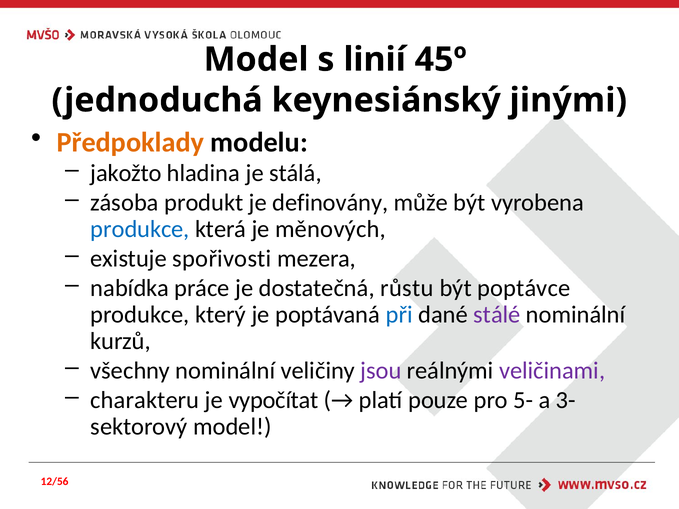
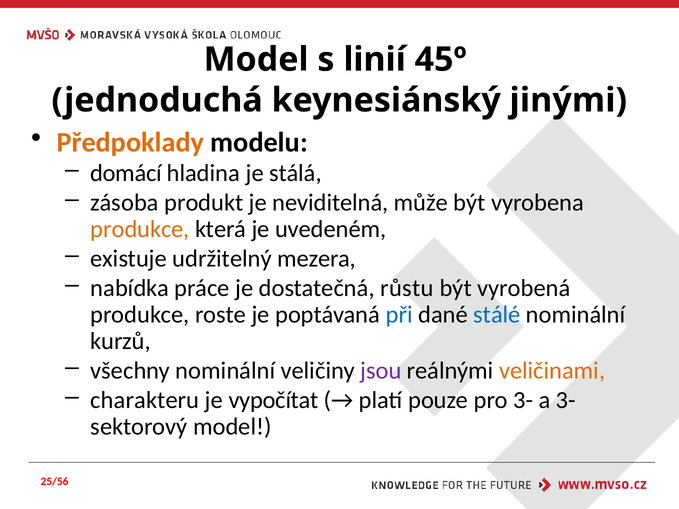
jakožto: jakožto -> domácí
definovány: definovány -> neviditelná
produkce at (140, 229) colour: blue -> orange
měnových: měnových -> uvedeném
spořivosti: spořivosti -> udržitelný
poptávce: poptávce -> vyrobená
který: který -> roste
stálé colour: purple -> blue
veličinami colour: purple -> orange
pro 5-: 5- -> 3-
12/56: 12/56 -> 25/56
